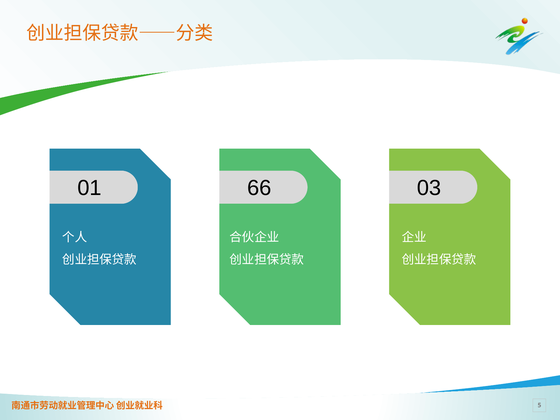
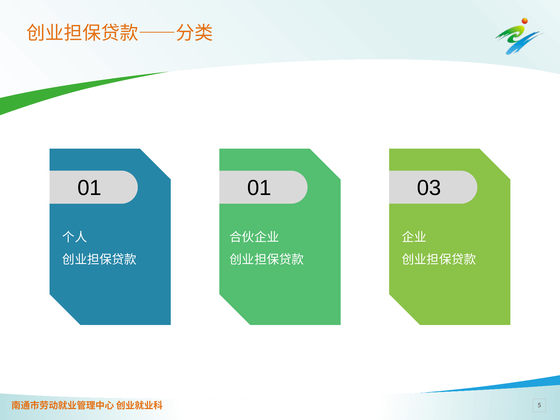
01 66: 66 -> 01
